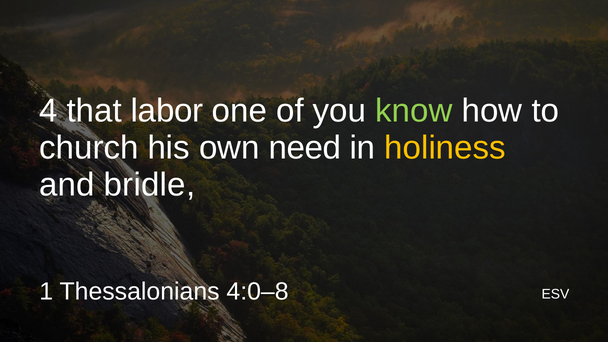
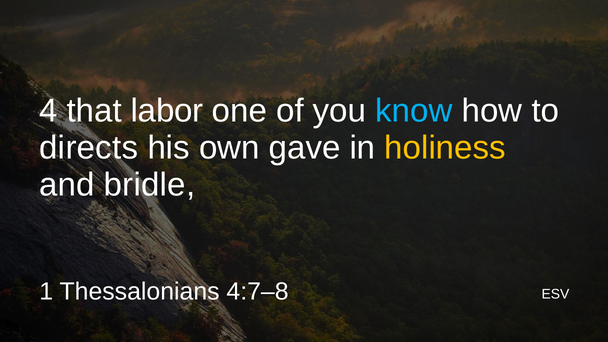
know colour: light green -> light blue
church: church -> directs
need: need -> gave
4:0–8: 4:0–8 -> 4:7–8
